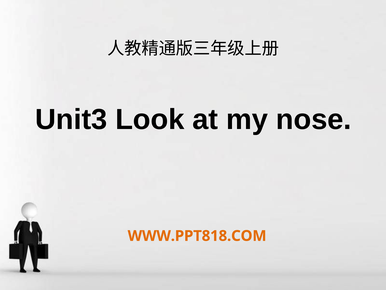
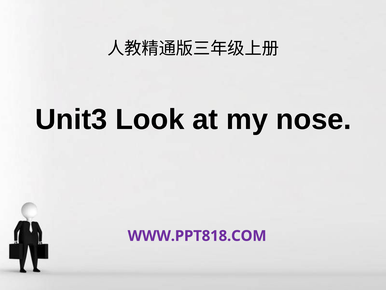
WWW.PPT818.COM colour: orange -> purple
